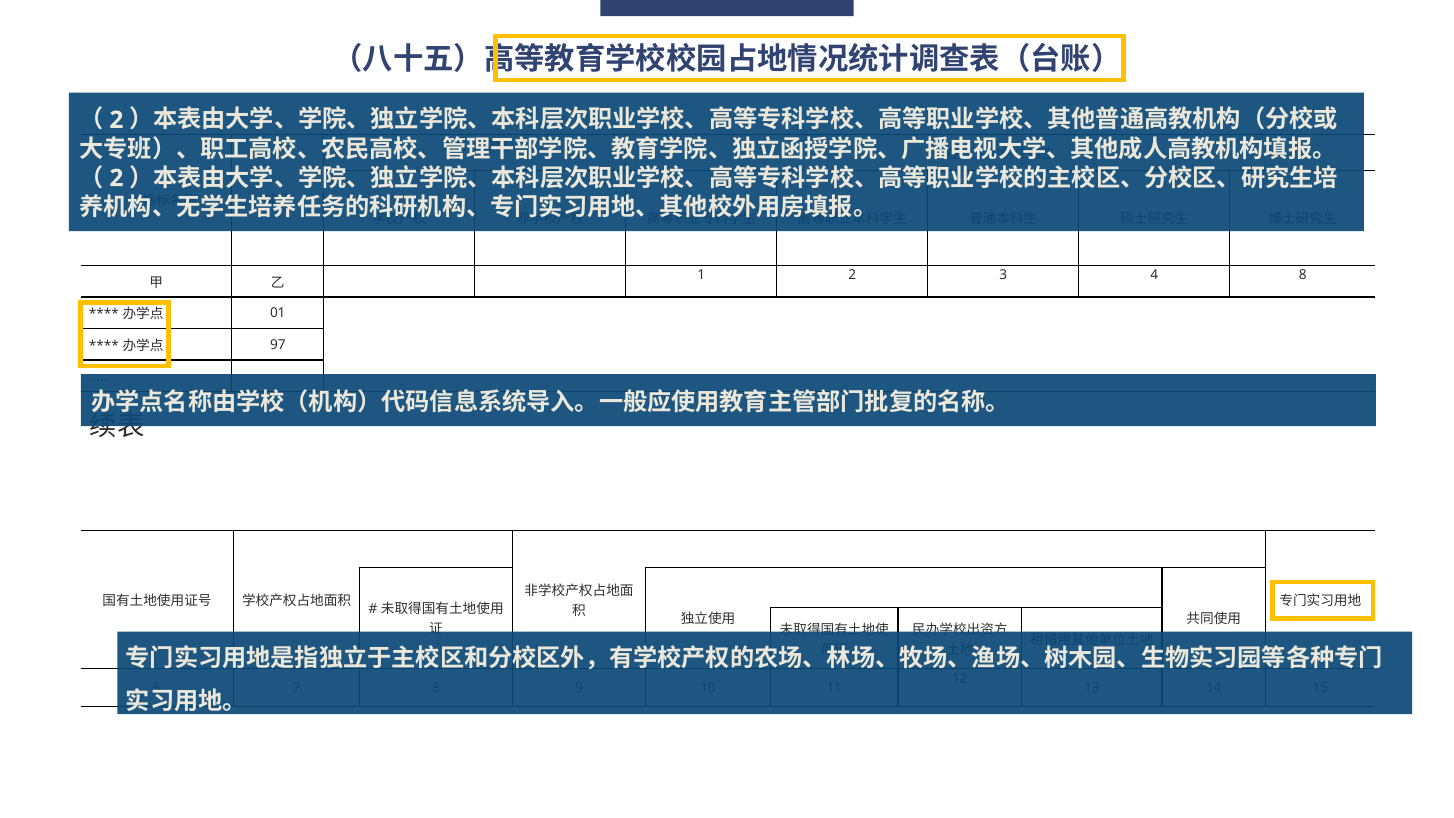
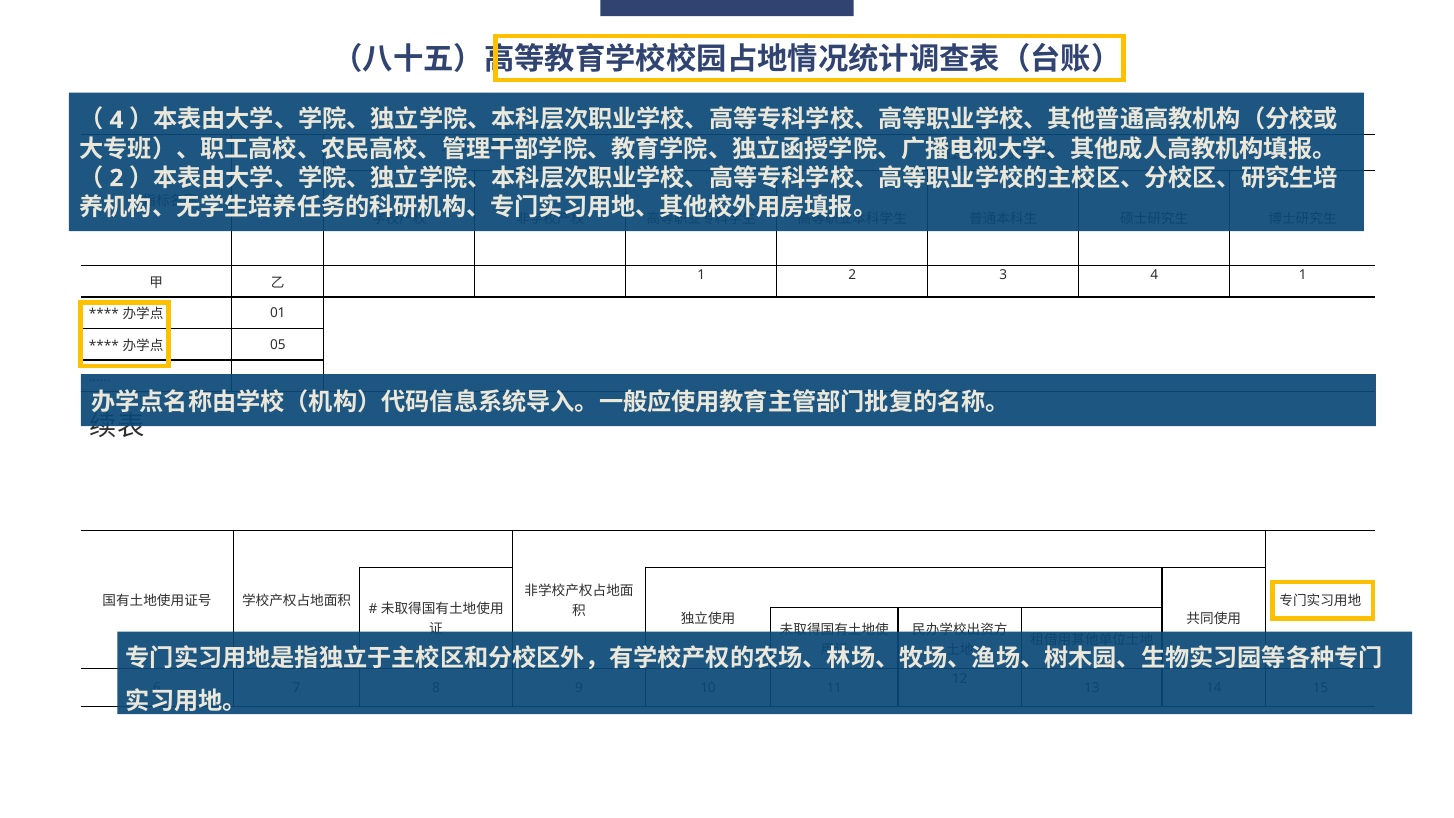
2 at (116, 120): 2 -> 4
4 8: 8 -> 1
97: 97 -> 05
